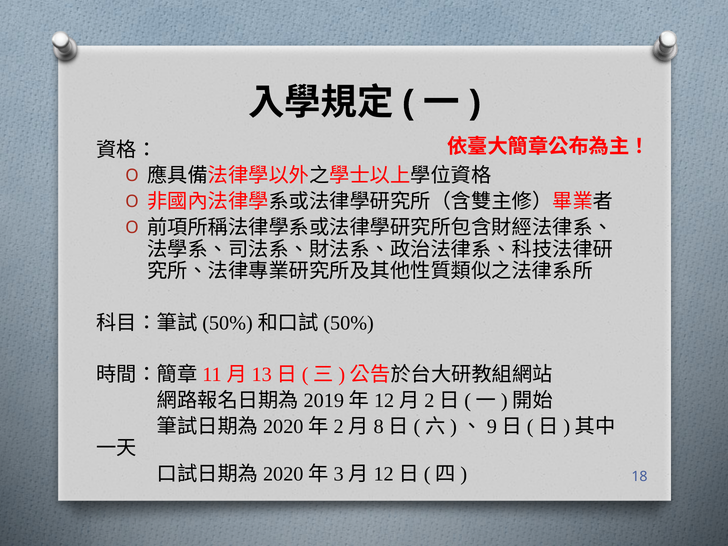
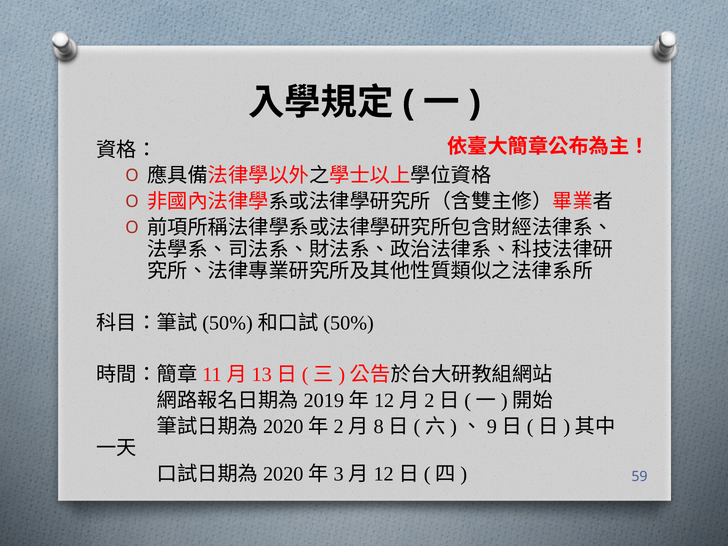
18: 18 -> 59
